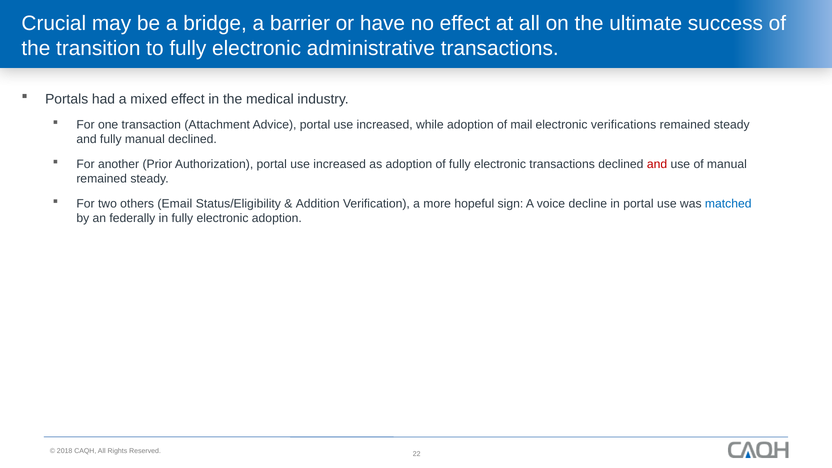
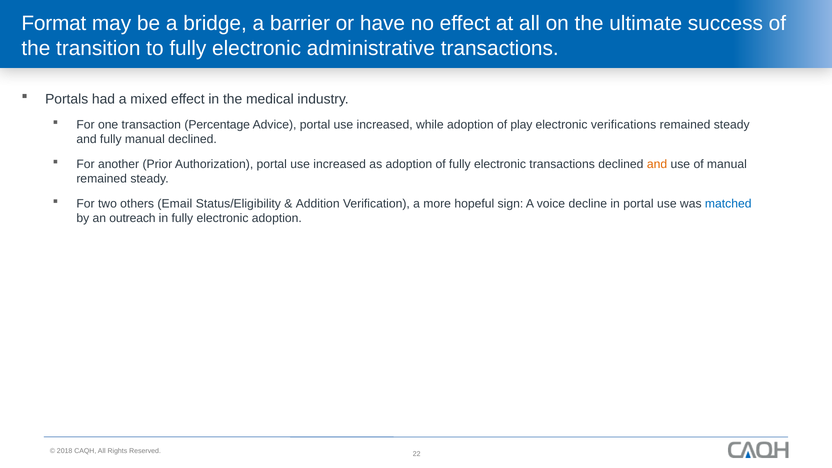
Crucial: Crucial -> Format
Attachment: Attachment -> Percentage
mail: mail -> play
and at (657, 164) colour: red -> orange
federally: federally -> outreach
